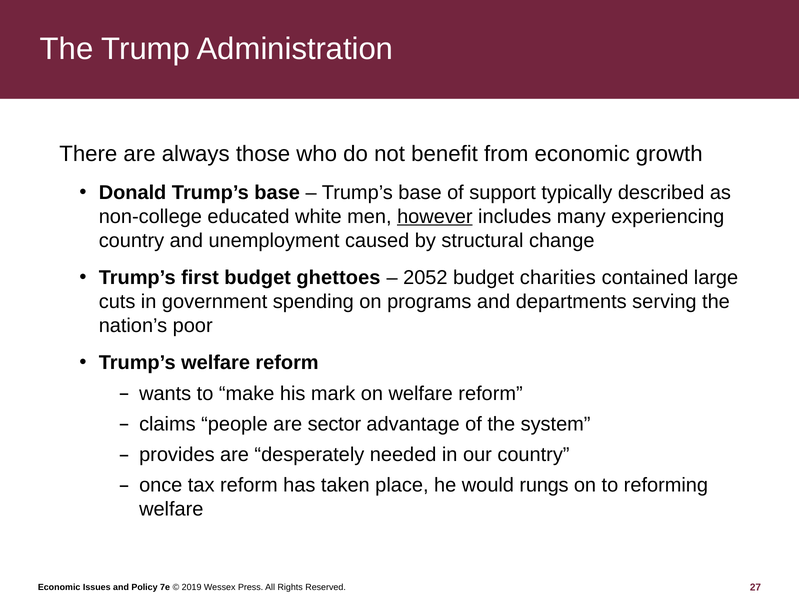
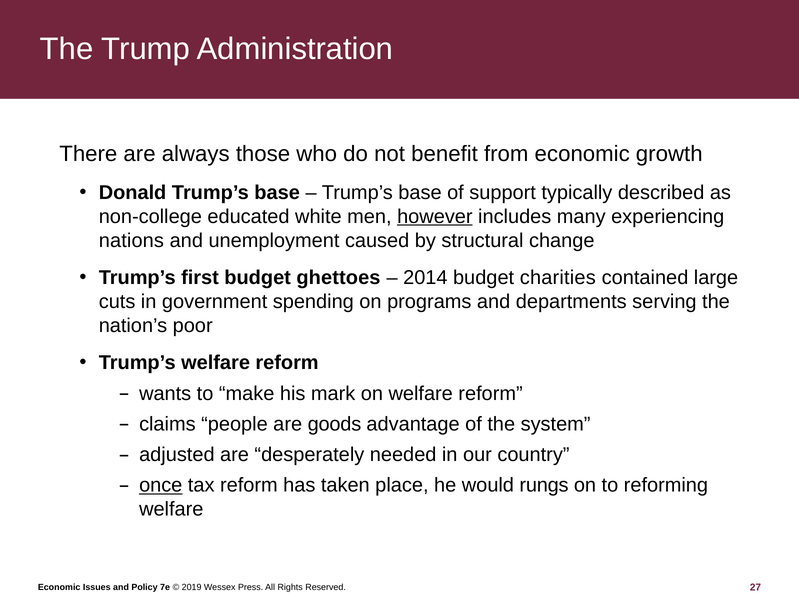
country at (131, 241): country -> nations
2052: 2052 -> 2014
sector: sector -> goods
provides: provides -> adjusted
once underline: none -> present
